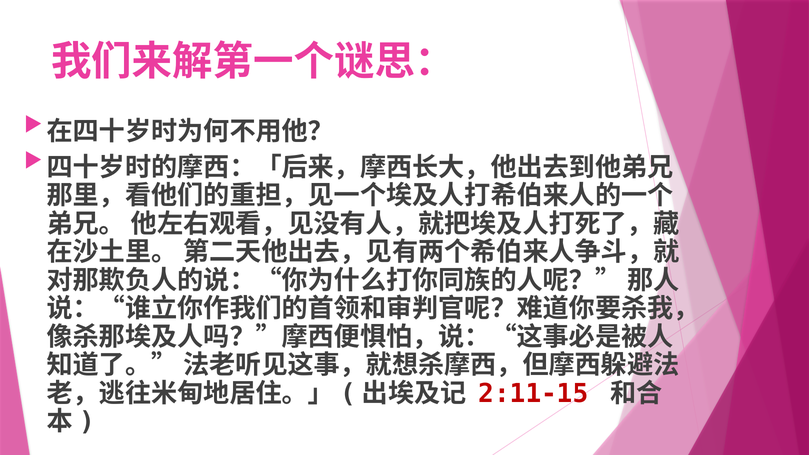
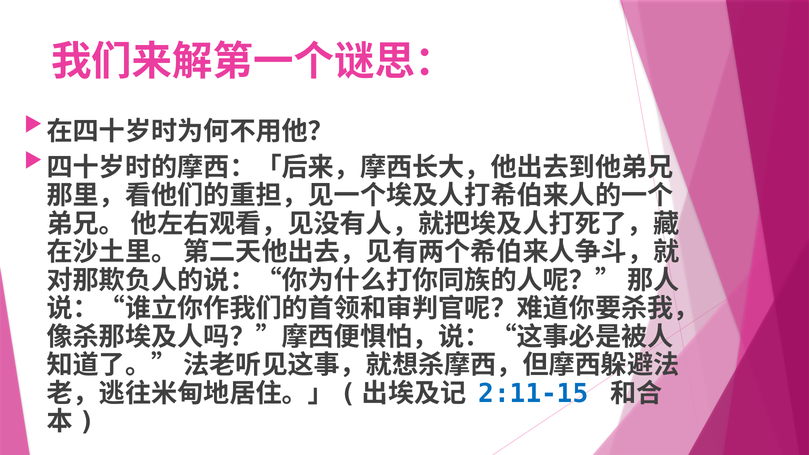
2:11-15 colour: red -> blue
